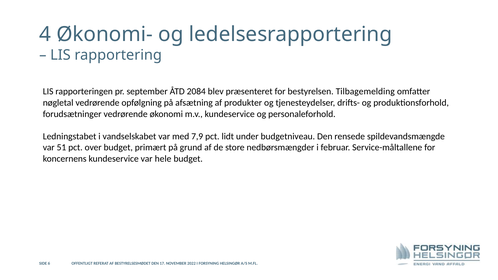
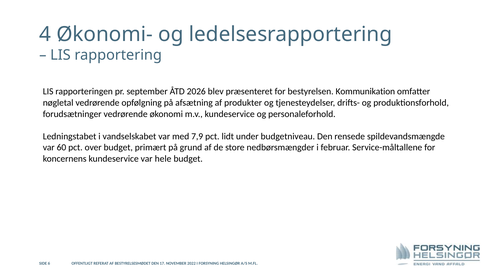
2084: 2084 -> 2026
Tilbagemelding: Tilbagemelding -> Kommunikation
51: 51 -> 60
